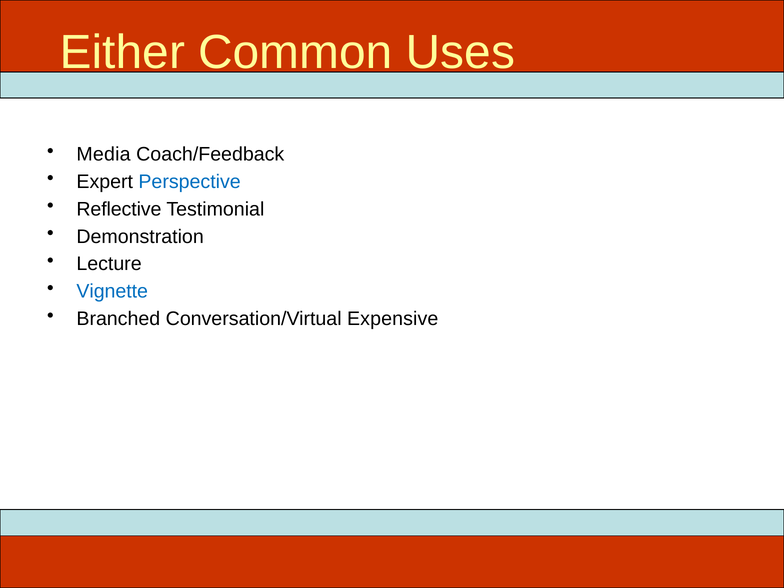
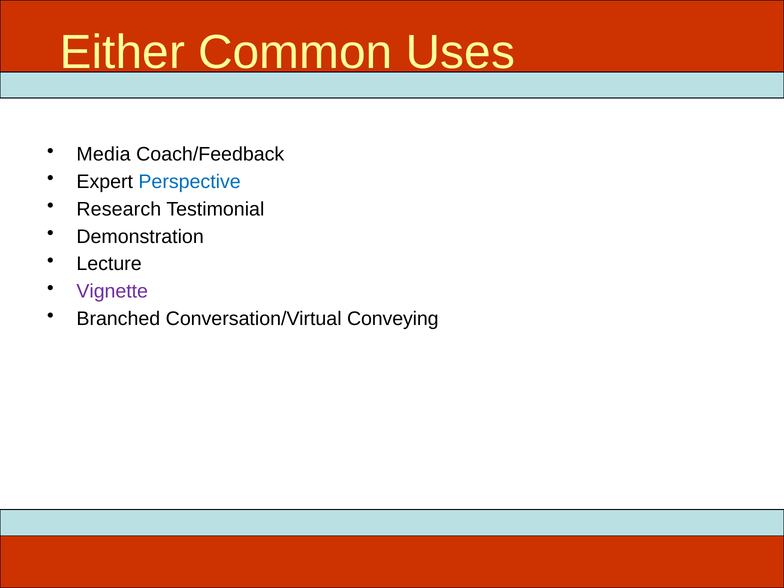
Reflective: Reflective -> Research
Vignette colour: blue -> purple
Expensive: Expensive -> Conveying
